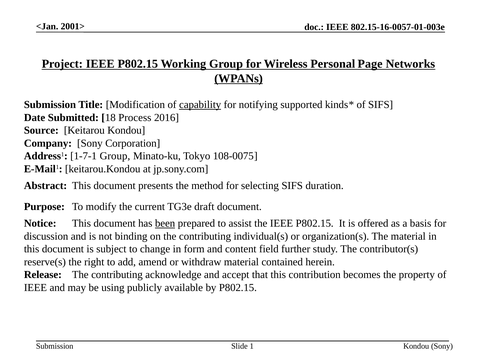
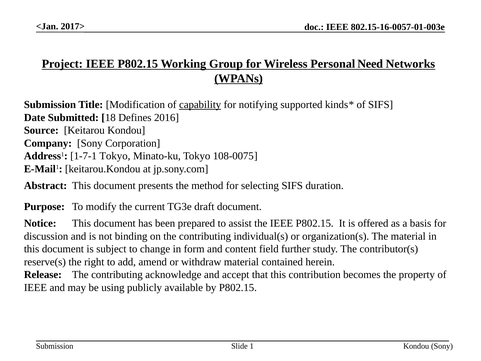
2001>: 2001> -> 2017>
Page: Page -> Need
Process: Process -> Defines
1-7-1 Group: Group -> Tokyo
been underline: present -> none
